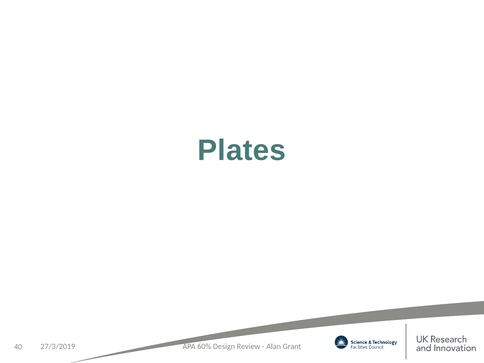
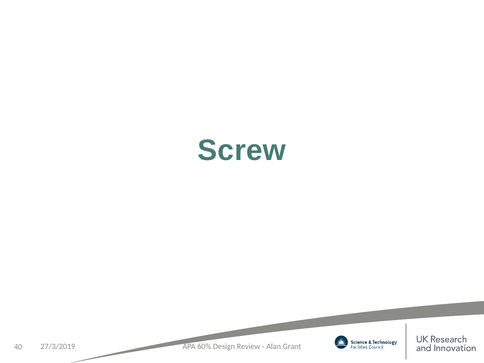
Plates: Plates -> Screw
